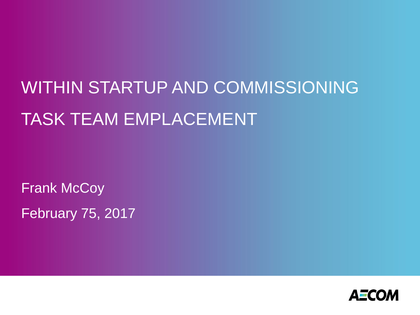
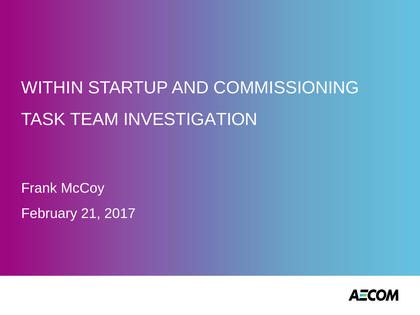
EMPLACEMENT: EMPLACEMENT -> INVESTIGATION
75: 75 -> 21
